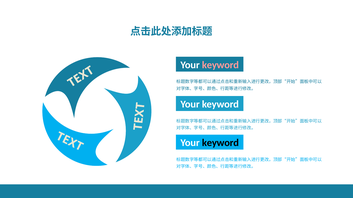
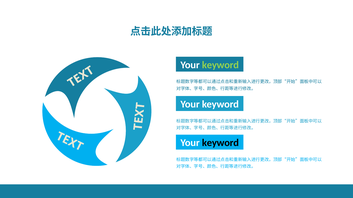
keyword at (220, 65) colour: pink -> light green
